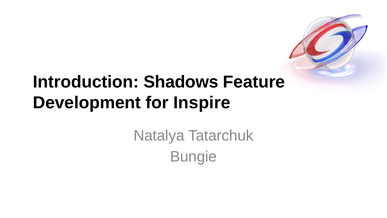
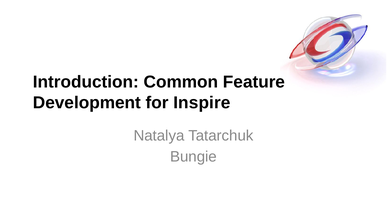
Shadows: Shadows -> Common
